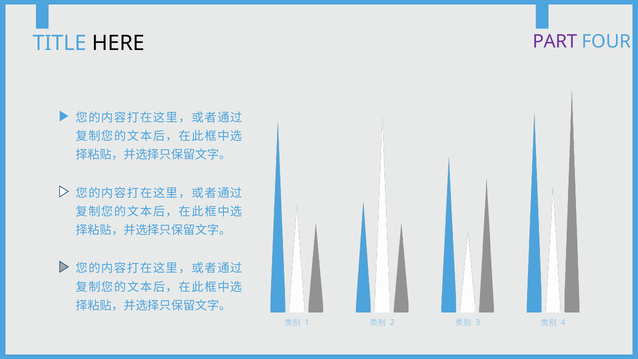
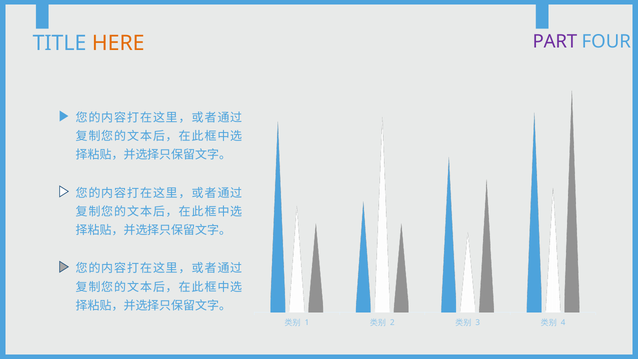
HERE colour: black -> orange
